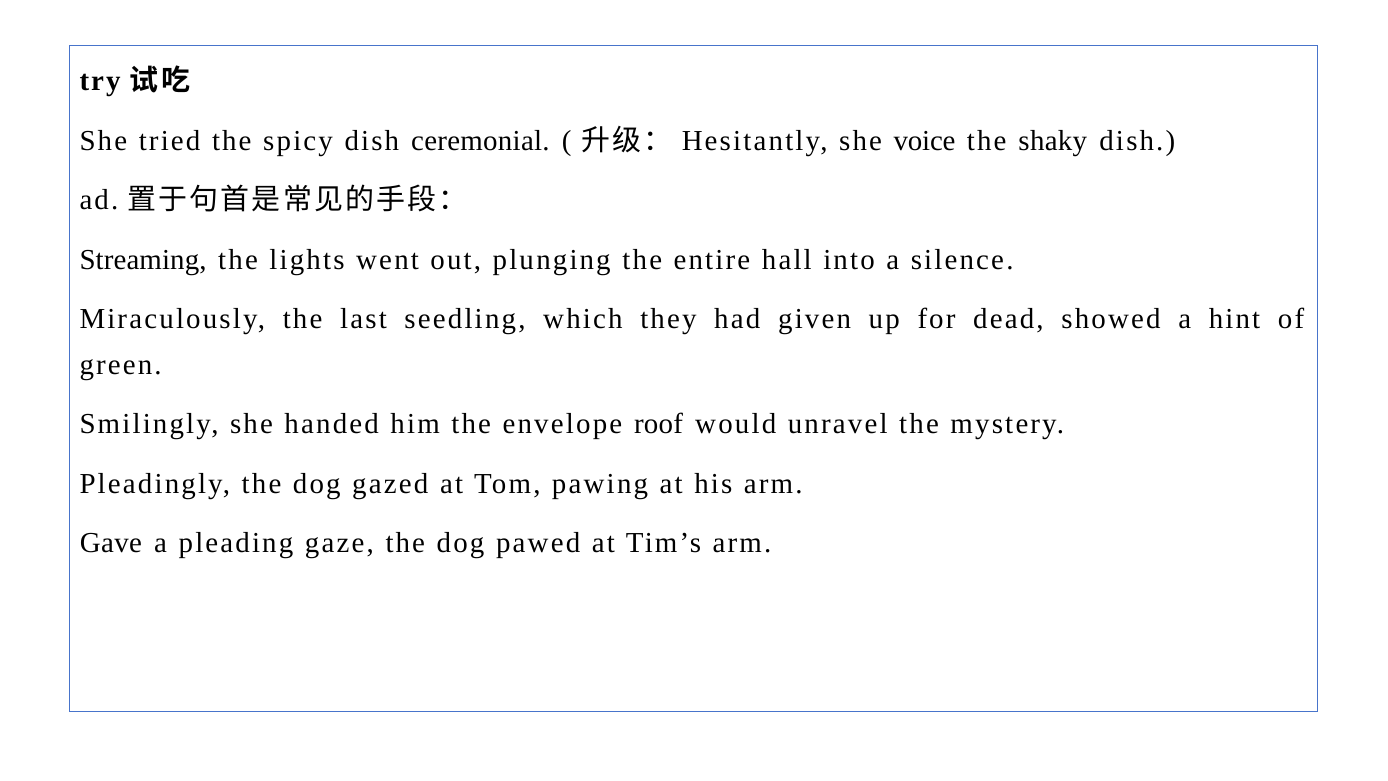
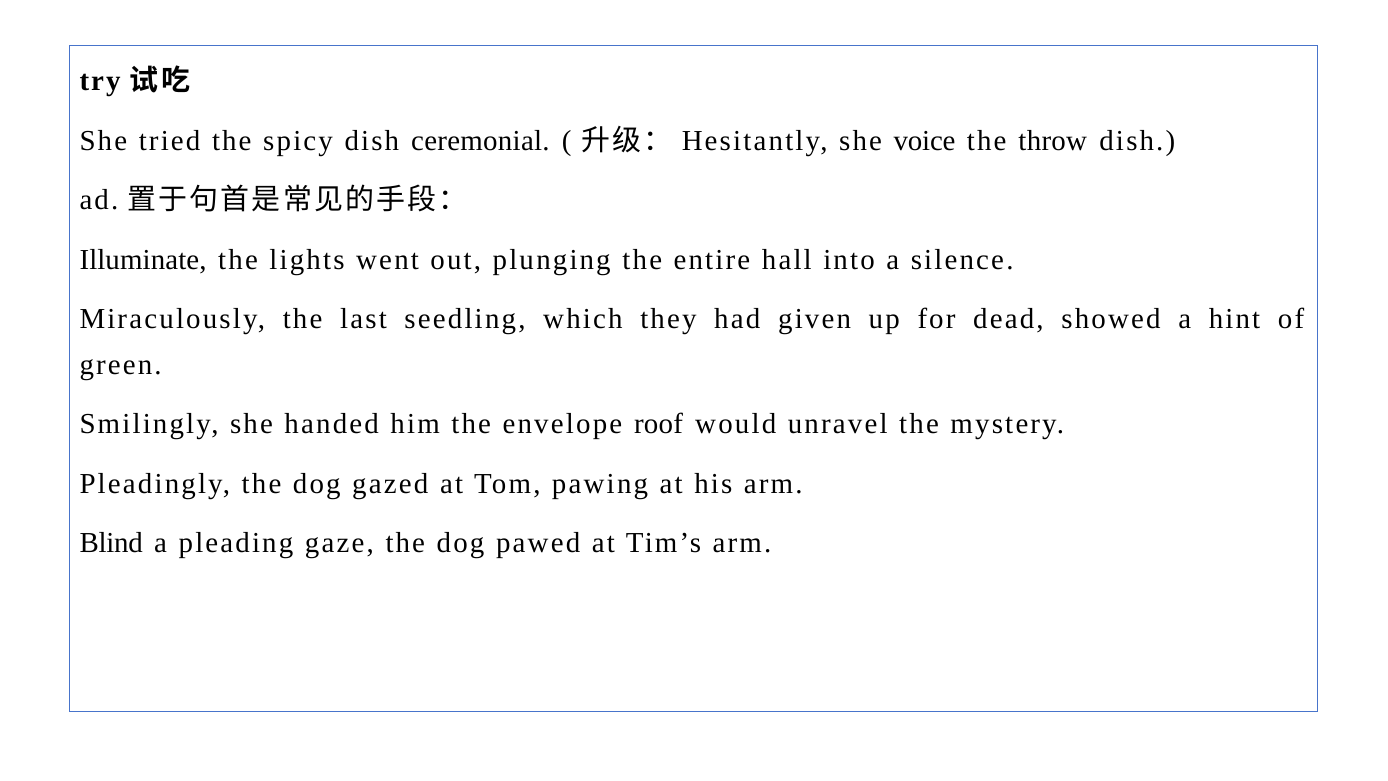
shaky: shaky -> throw
Streaming: Streaming -> Illuminate
Gave: Gave -> Blind
